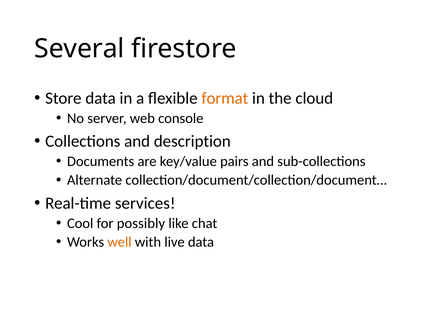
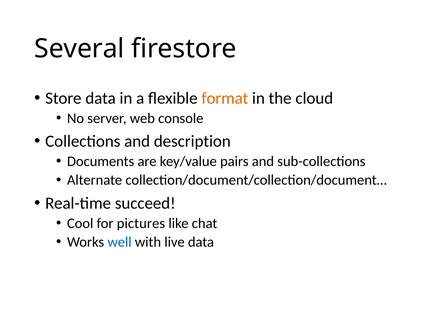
services: services -> succeed
possibly: possibly -> pictures
well colour: orange -> blue
